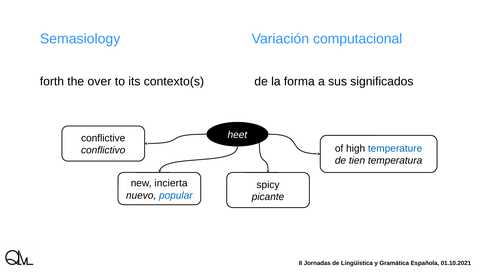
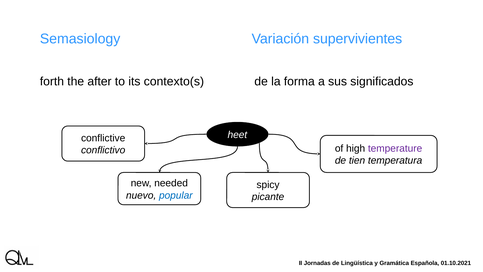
computacional: computacional -> supervivientes
over: over -> after
temperature colour: blue -> purple
incierta: incierta -> needed
